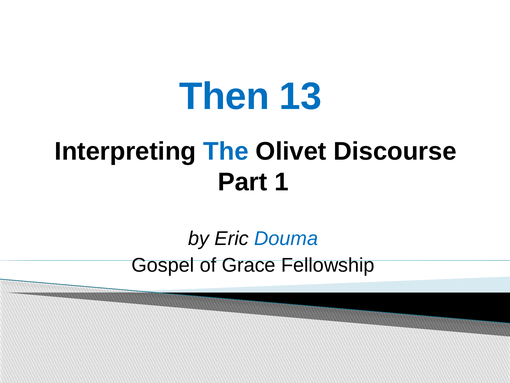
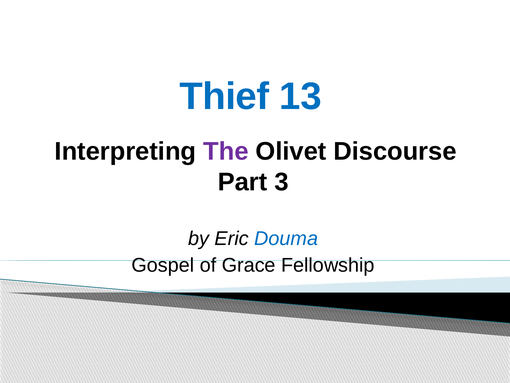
Then: Then -> Thief
The colour: blue -> purple
1: 1 -> 3
